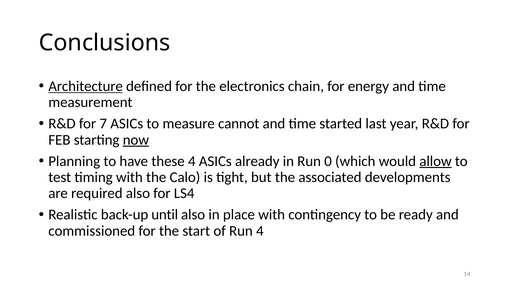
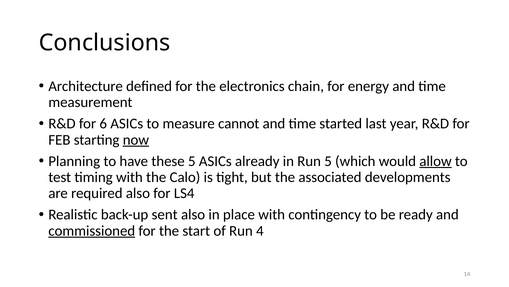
Architecture underline: present -> none
7: 7 -> 6
these 4: 4 -> 5
Run 0: 0 -> 5
until: until -> sent
commissioned underline: none -> present
